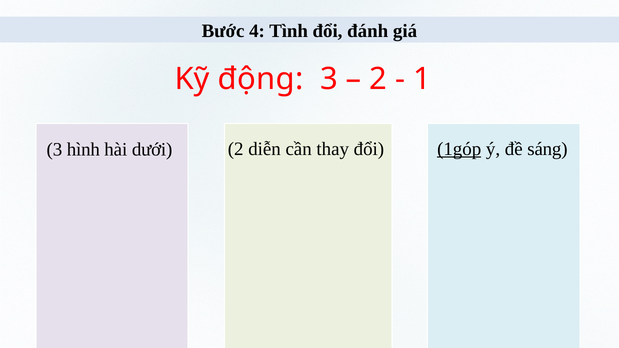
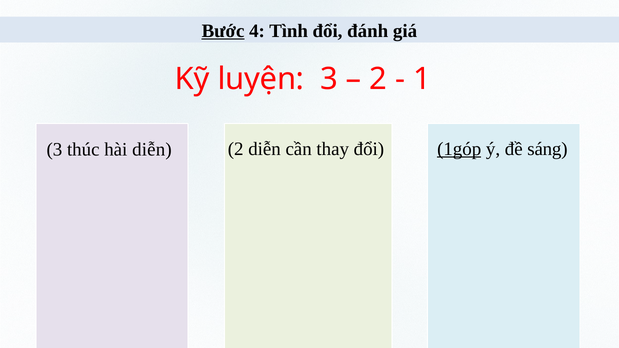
Bước underline: none -> present
động: động -> luyện
hình: hình -> thúc
hài dưới: dưới -> diễn
